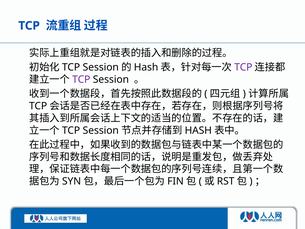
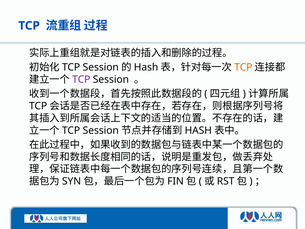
TCP at (243, 67) colour: purple -> orange
